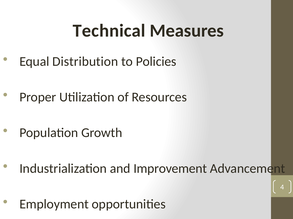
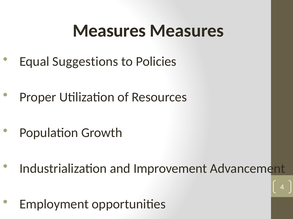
Technical at (109, 31): Technical -> Measures
Distribution: Distribution -> Suggestions
